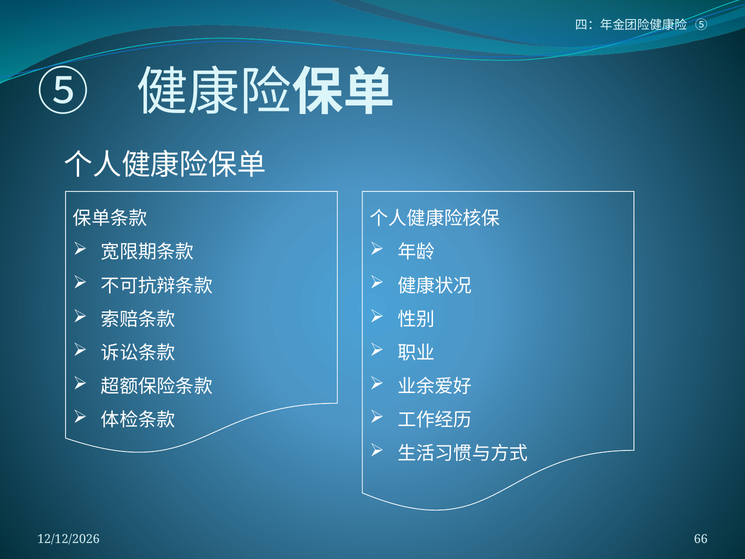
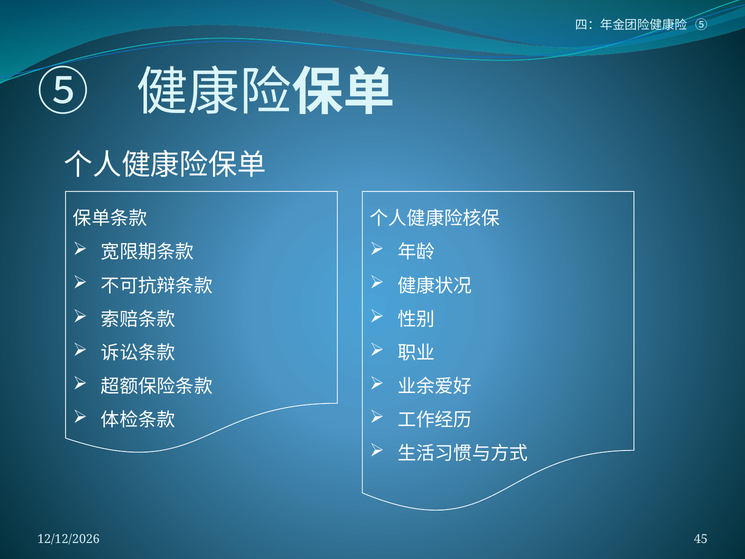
66: 66 -> 45
